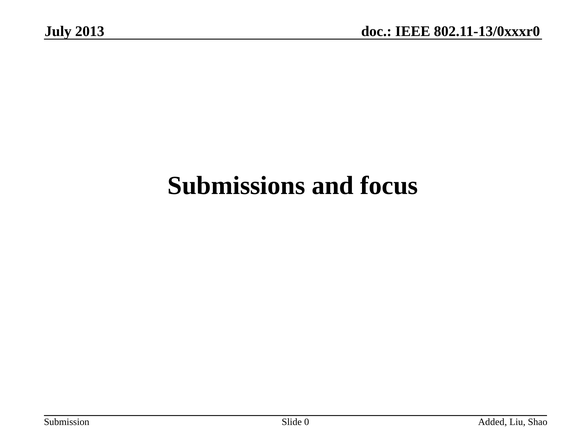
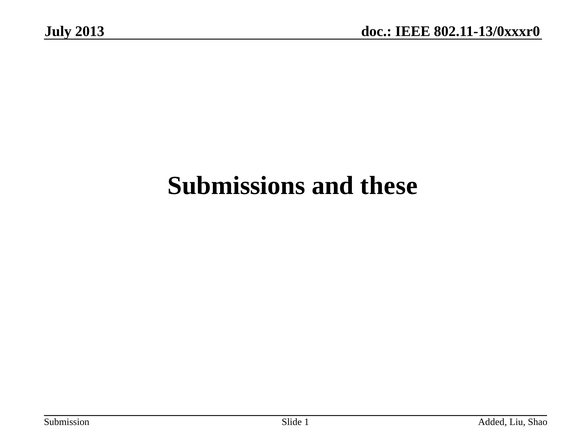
focus: focus -> these
0: 0 -> 1
